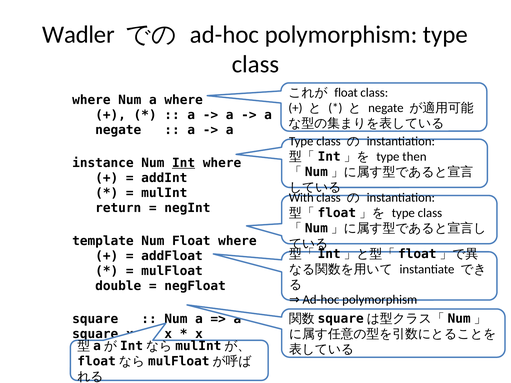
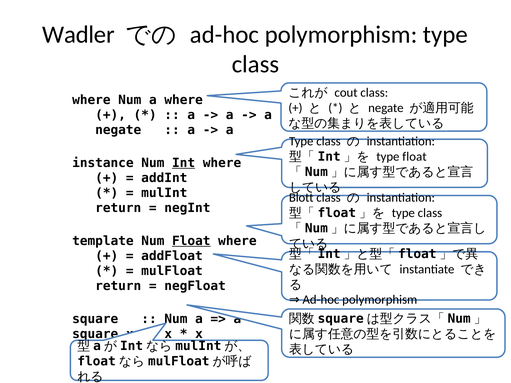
float at (346, 93): float -> cout
type then: then -> float
With: With -> Blott
Float at (191, 241) underline: none -> present
double at (118, 286): double -> return
